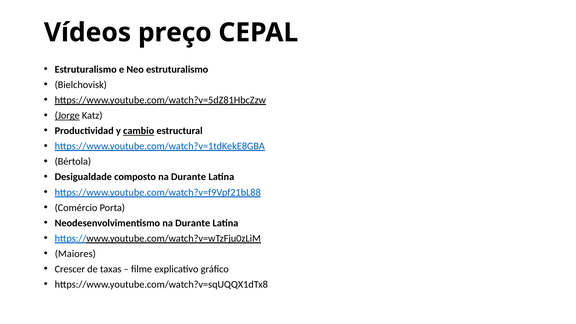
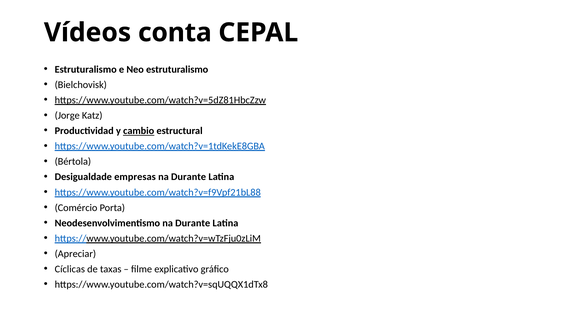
preço: preço -> conta
Jorge underline: present -> none
composto: composto -> empresas
Maiores: Maiores -> Apreciar
Crescer: Crescer -> Cíclicas
